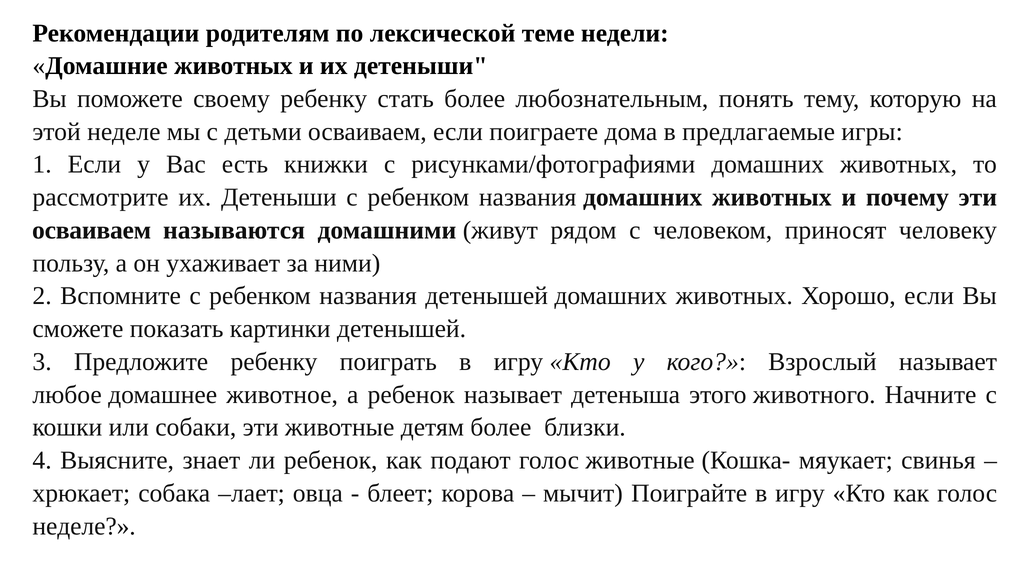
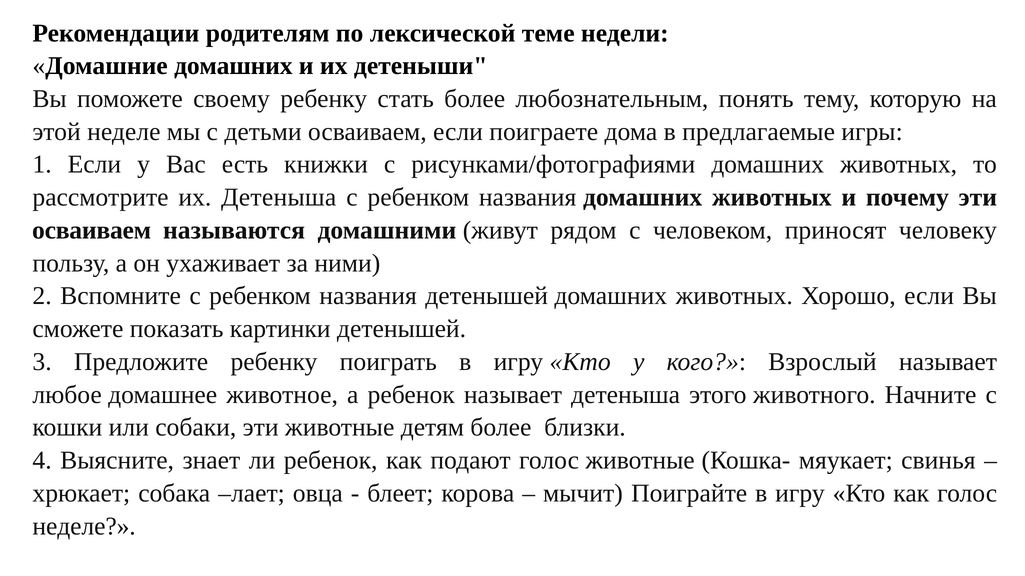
Домашние животных: животных -> домашних
рассмотрите их Детеныши: Детеныши -> Детеныша
